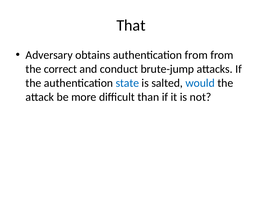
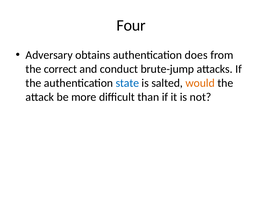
That: That -> Four
authentication from: from -> does
would colour: blue -> orange
